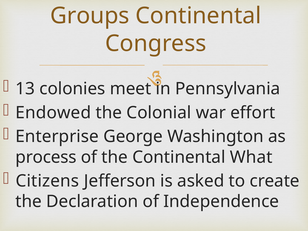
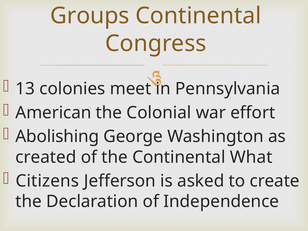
Endowed: Endowed -> American
Enterprise: Enterprise -> Abolishing
process: process -> created
